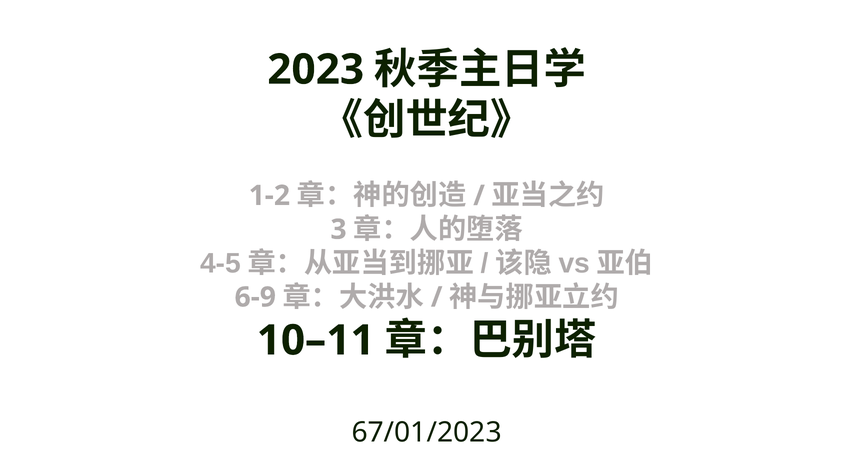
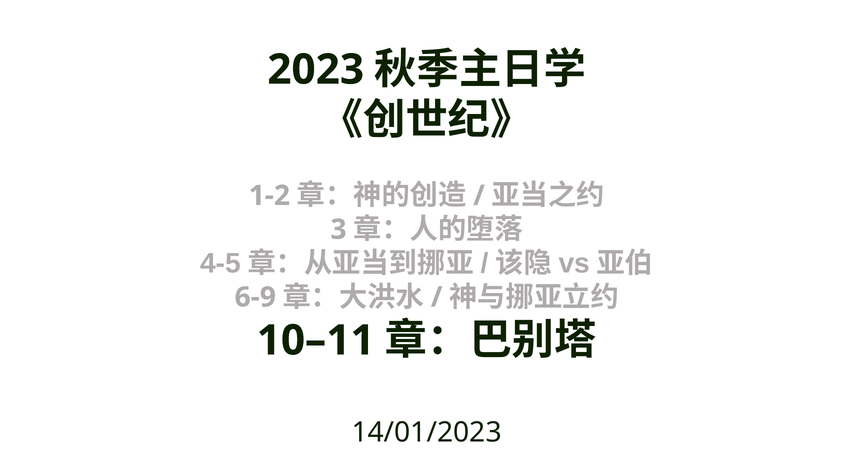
67/01/2023: 67/01/2023 -> 14/01/2023
